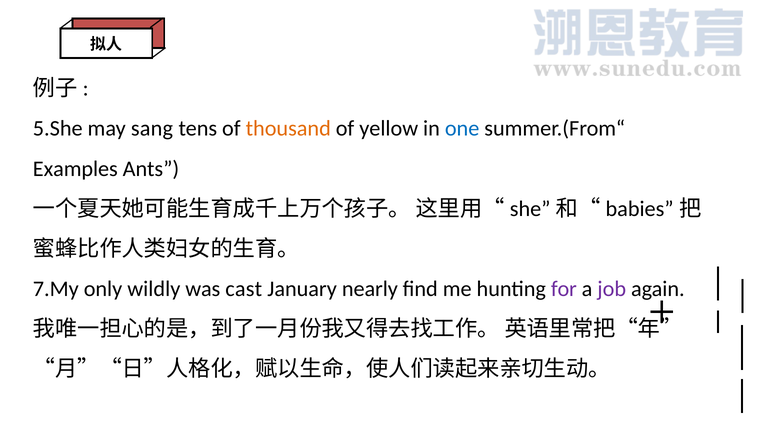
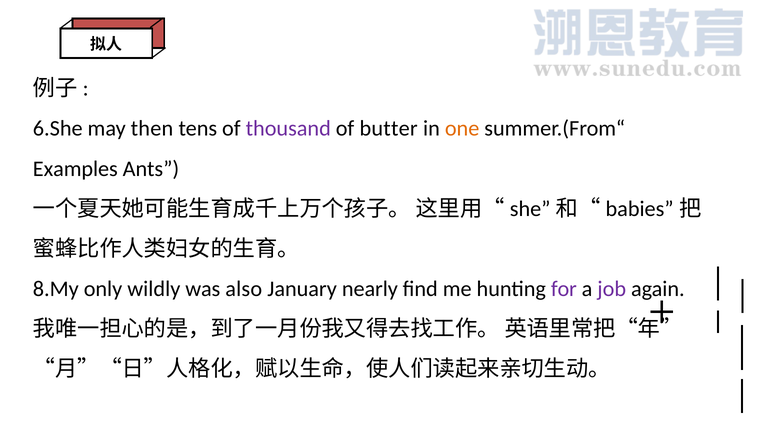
5.She: 5.She -> 6.She
sang: sang -> then
thousand colour: orange -> purple
yellow: yellow -> butter
one colour: blue -> orange
7.My: 7.My -> 8.My
cast: cast -> also
